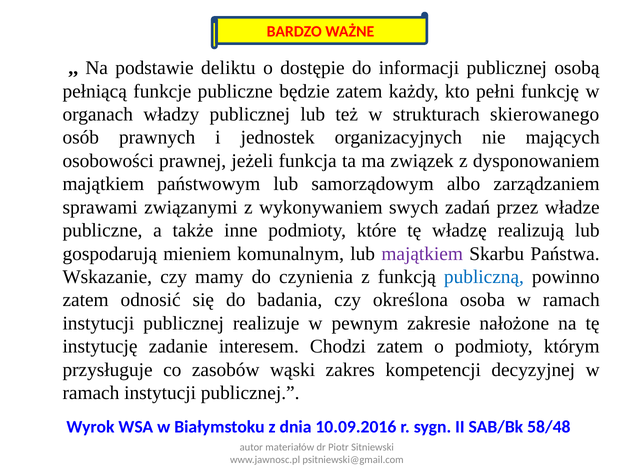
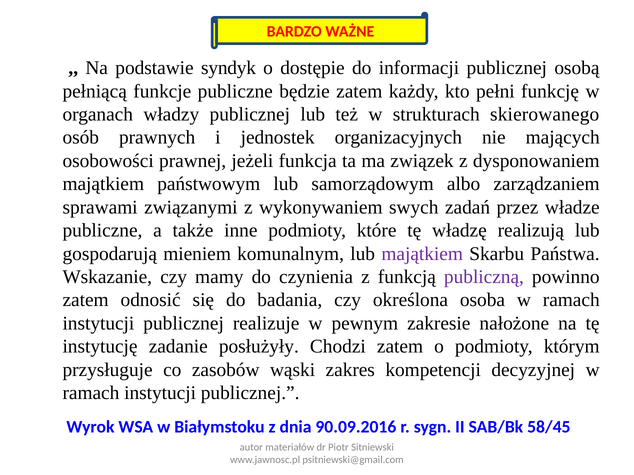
deliktu: deliktu -> syndyk
publiczną colour: blue -> purple
interesem: interesem -> posłużyły
10.09.2016: 10.09.2016 -> 90.09.2016
58/48: 58/48 -> 58/45
